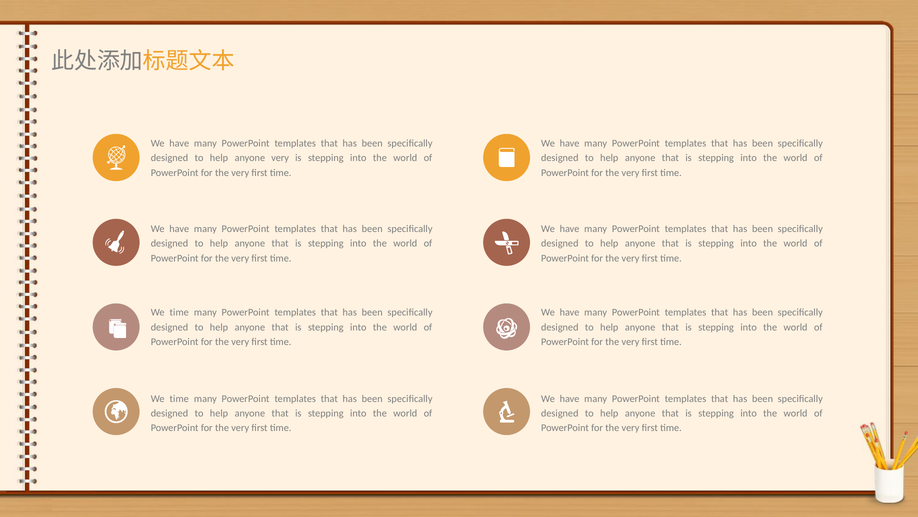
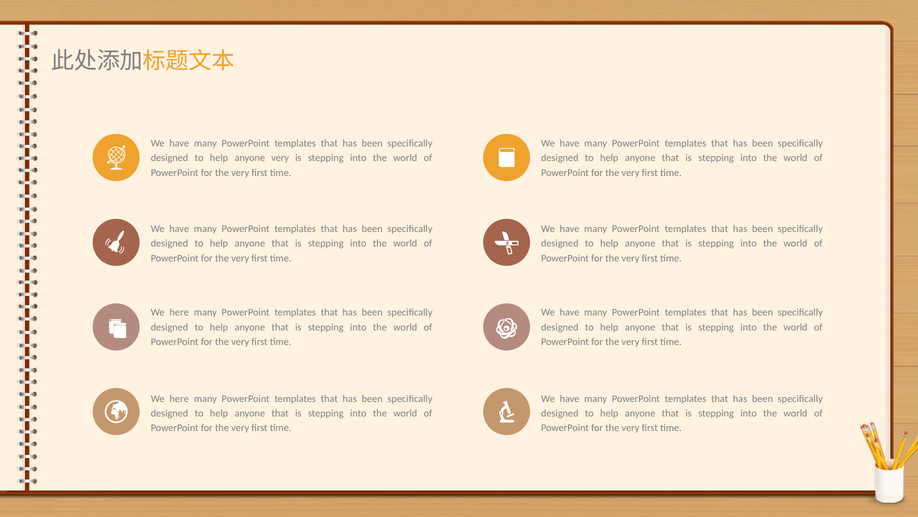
time at (179, 312): time -> here
time at (179, 398): time -> here
